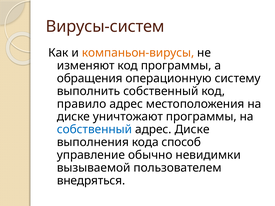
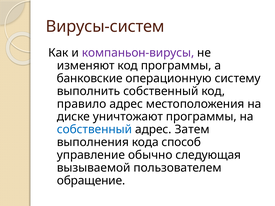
компаньон-вирусы colour: orange -> purple
обращения: обращения -> банковские
адрес Диске: Диске -> Затем
невидимки: невидимки -> следующая
внедряться: внедряться -> обращение
